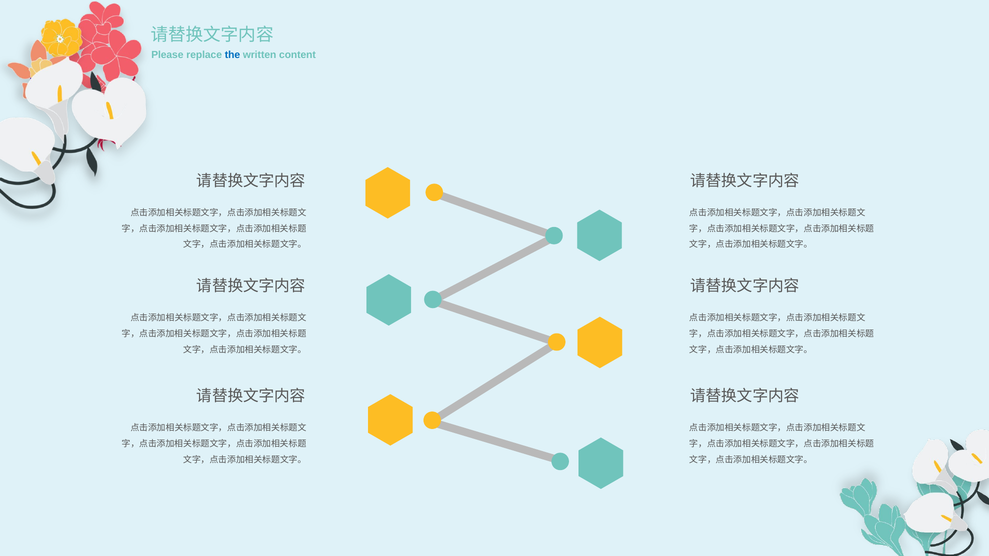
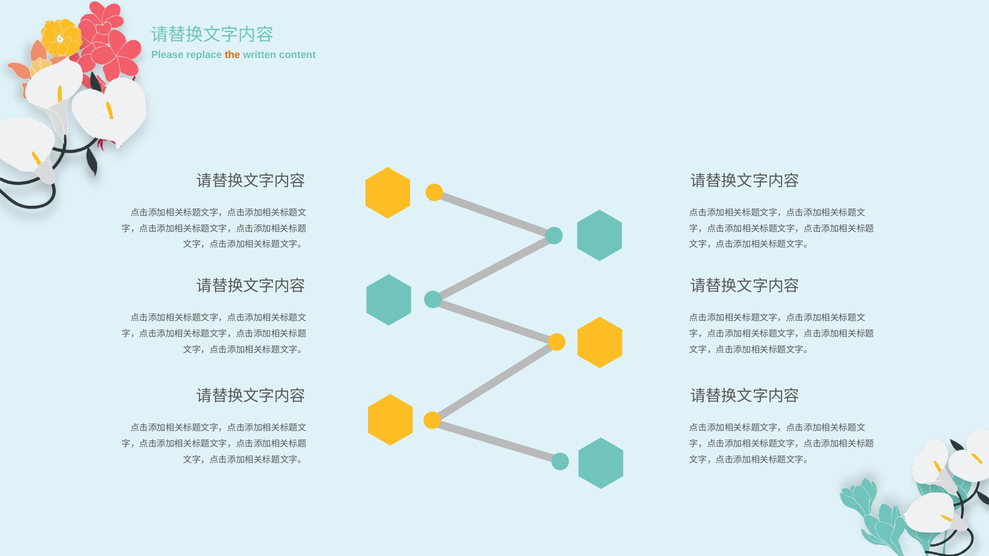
the colour: blue -> orange
